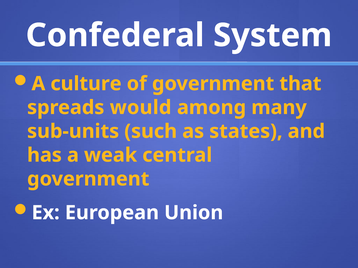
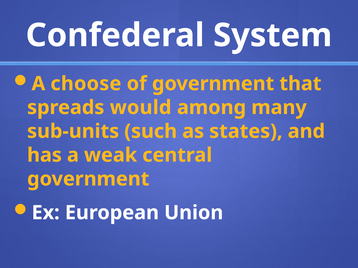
culture: culture -> choose
